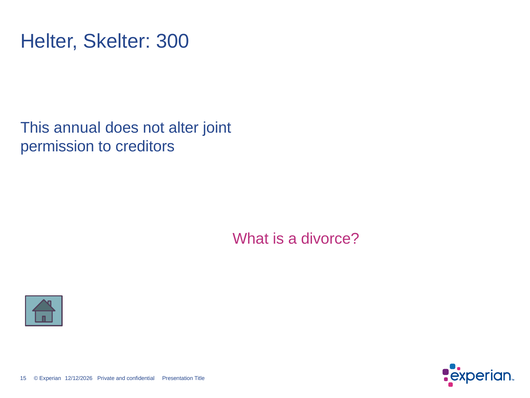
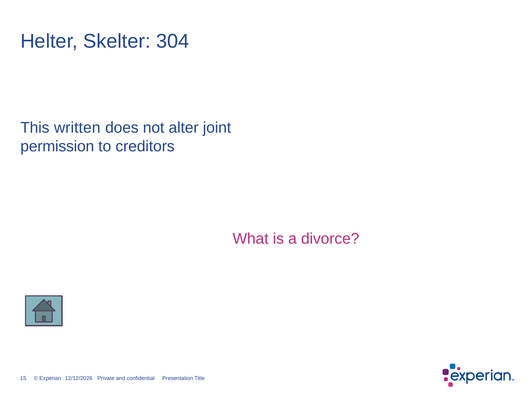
300: 300 -> 304
annual: annual -> written
